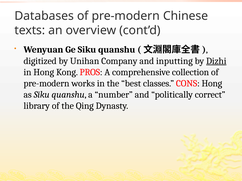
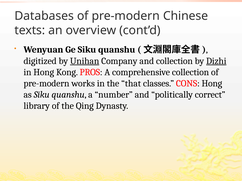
Unihan underline: none -> present
and inputting: inputting -> collection
best: best -> that
